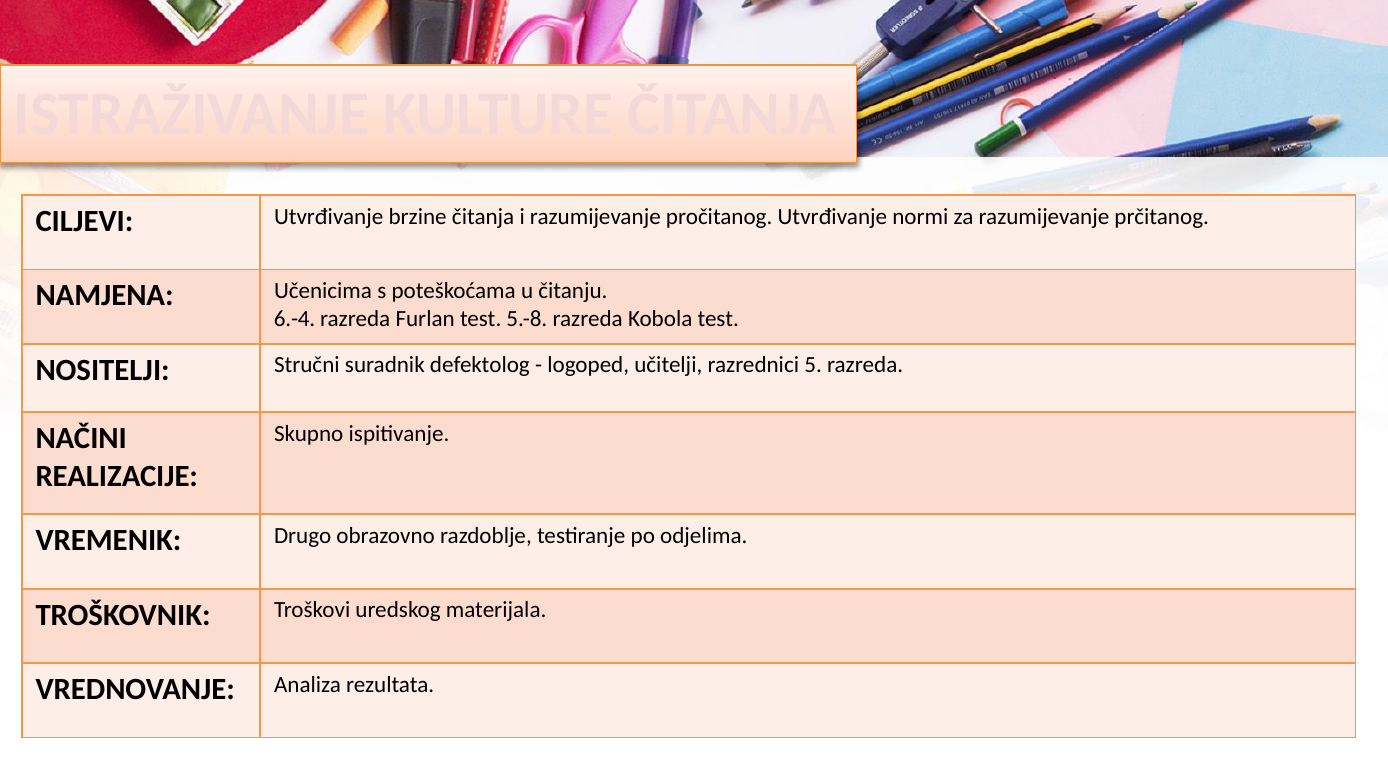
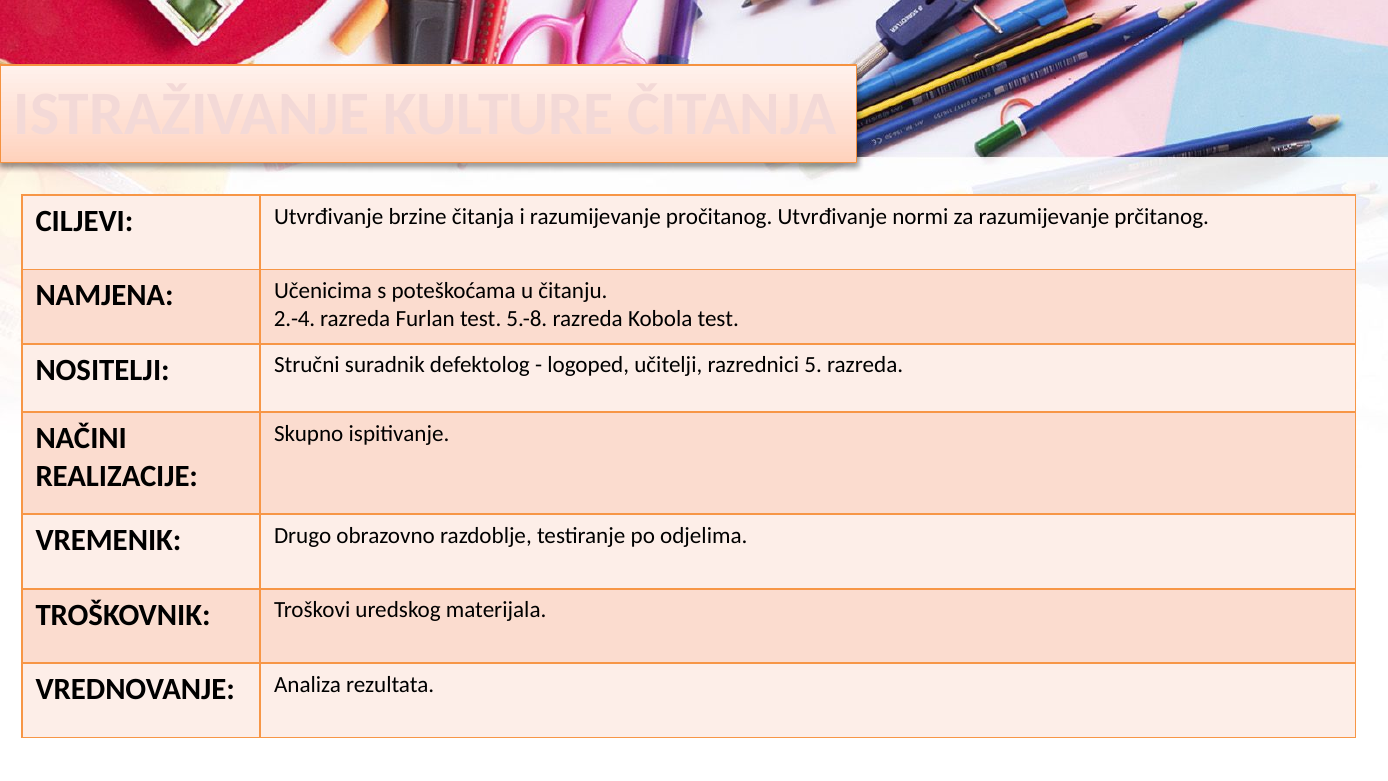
6.-4: 6.-4 -> 2.-4
